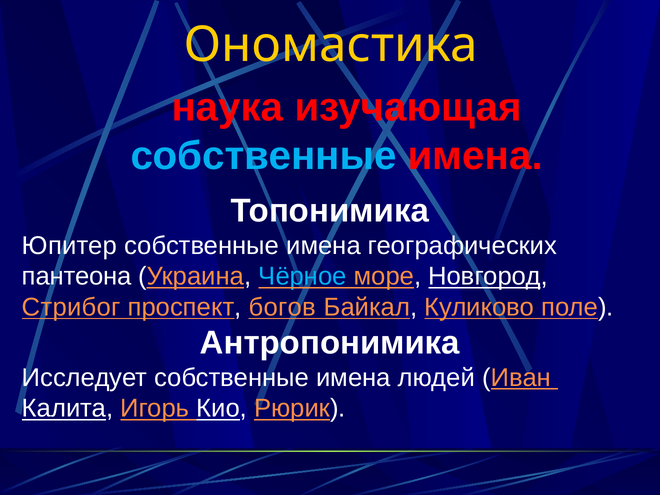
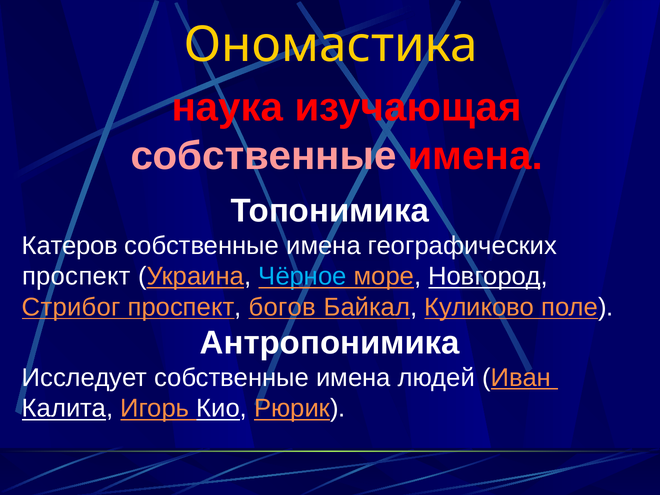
собственные at (264, 156) colour: light blue -> pink
Юпитер: Юпитер -> Катеров
пантеона at (77, 276): пантеона -> проспект
